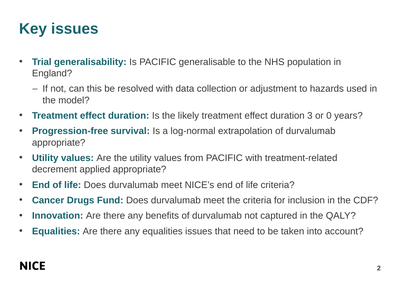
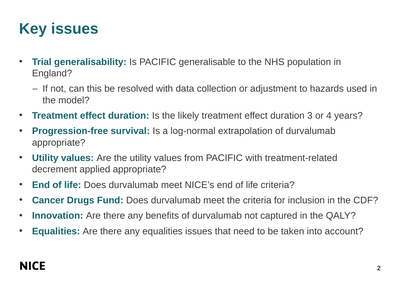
0: 0 -> 4
